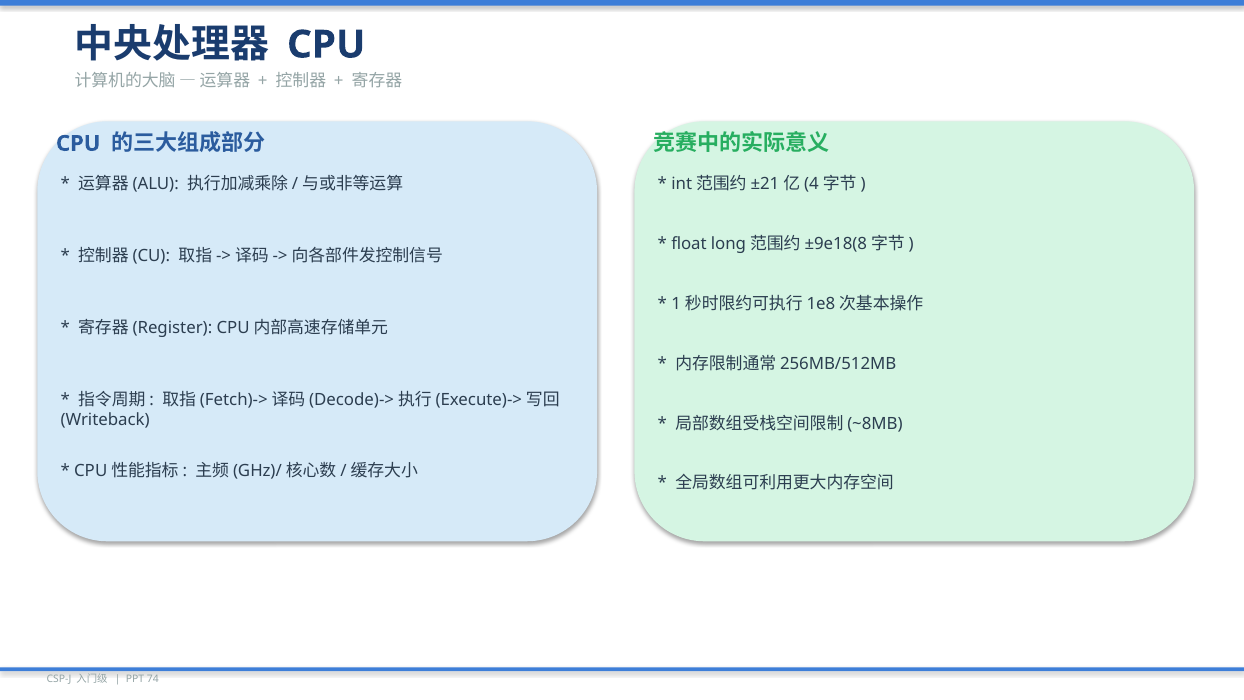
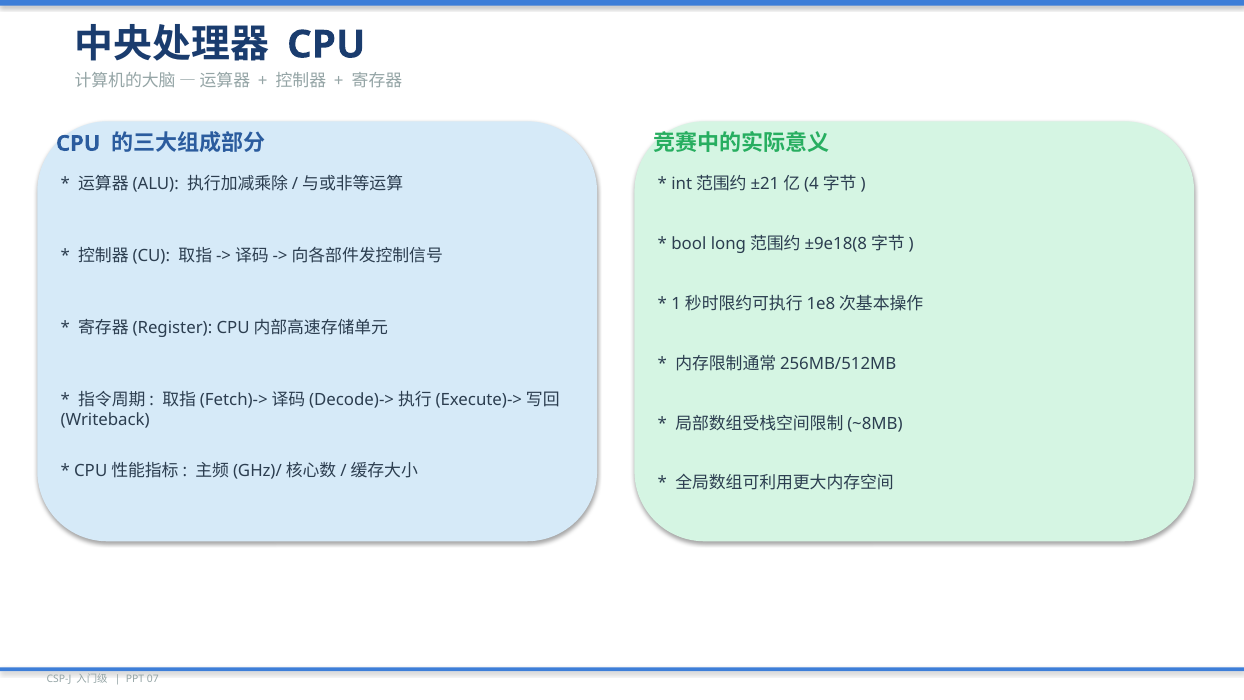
float: float -> bool
74: 74 -> 07
